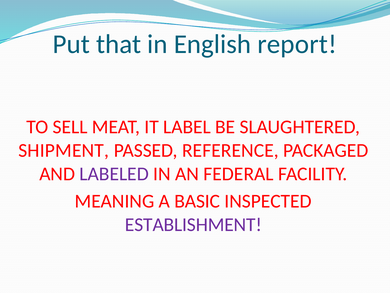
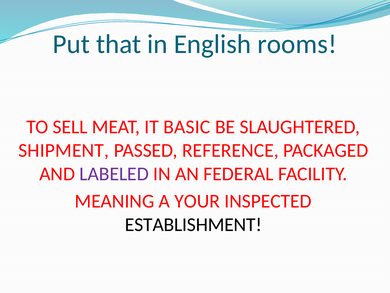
report: report -> rooms
LABEL: LABEL -> BASIC
BASIC: BASIC -> YOUR
ESTABLISHMENT colour: purple -> black
